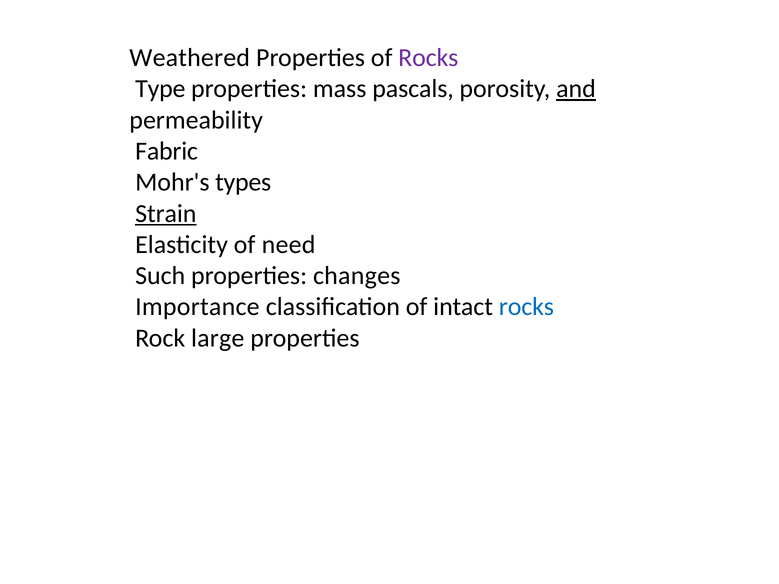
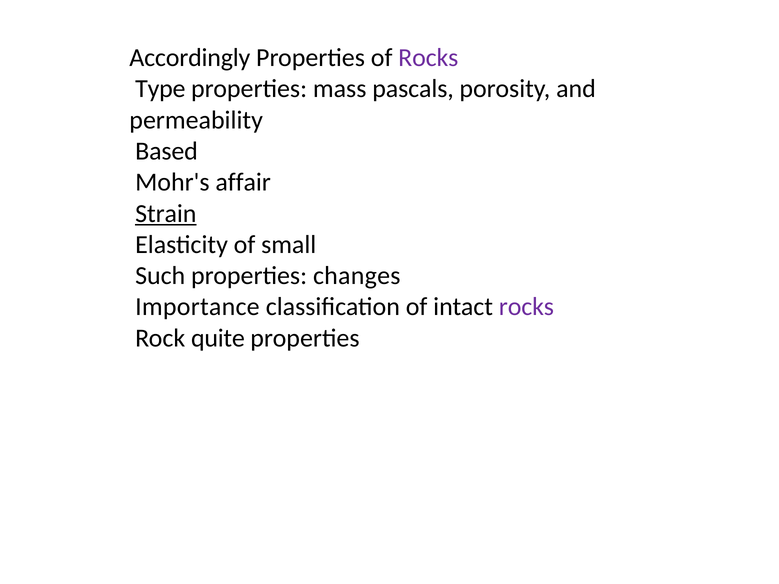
Weathered: Weathered -> Accordingly
and underline: present -> none
Fabric: Fabric -> Based
types: types -> affair
need: need -> small
rocks at (526, 307) colour: blue -> purple
large: large -> quite
